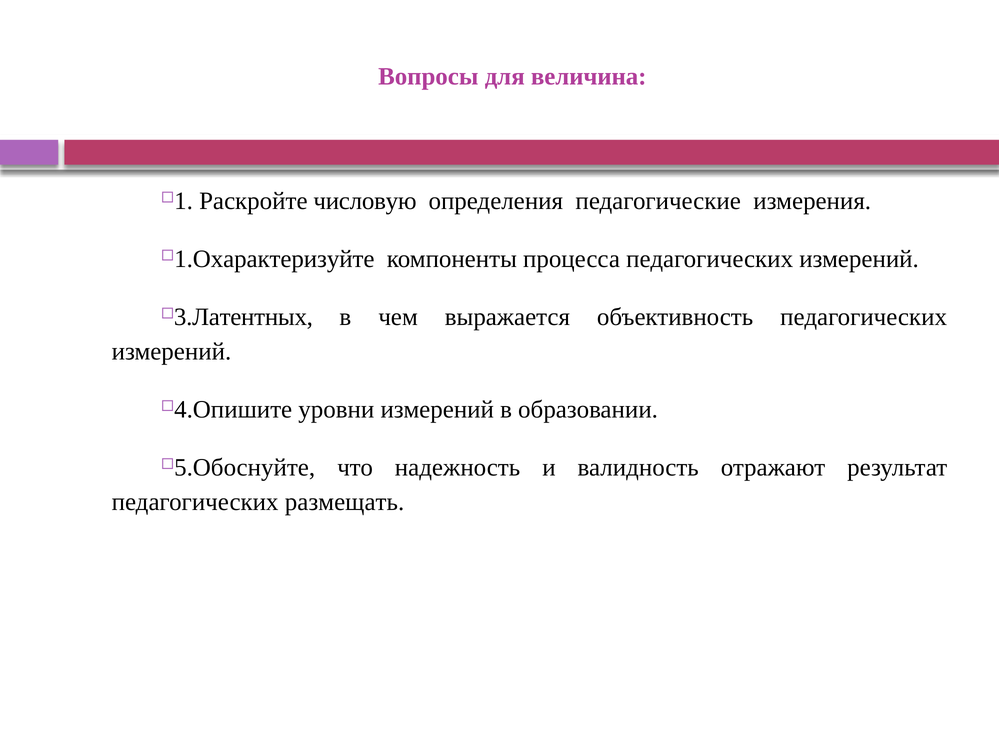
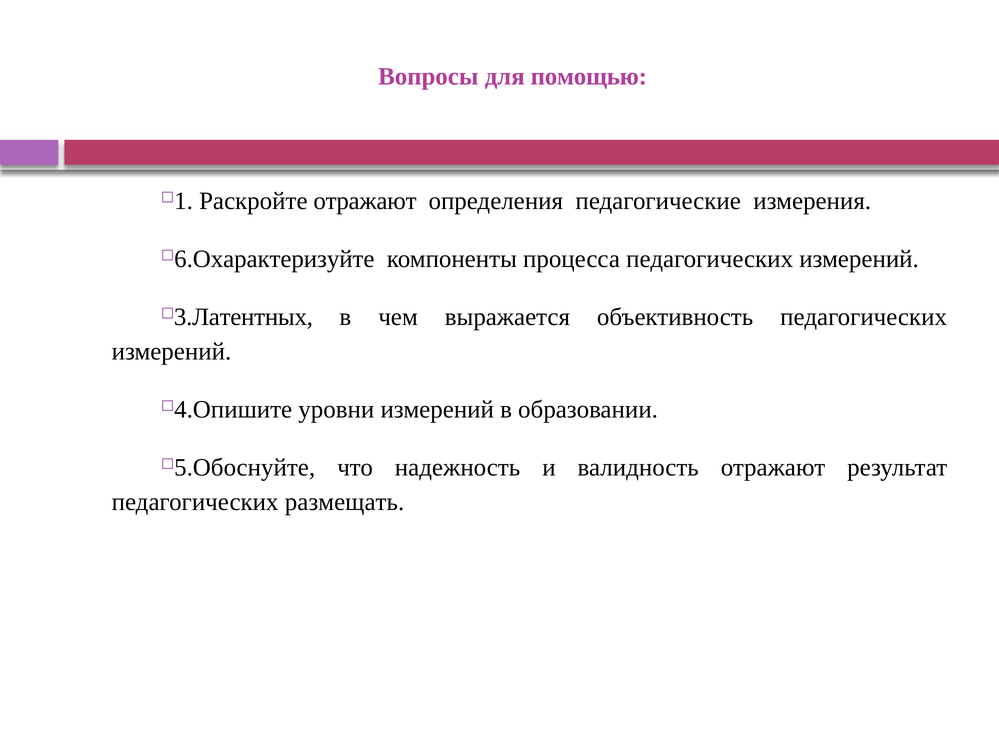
величина: величина -> помощью
Раскройте числовую: числовую -> отражают
1.Охарактеризуйте: 1.Охарактеризуйте -> 6.Охарактеризуйте
